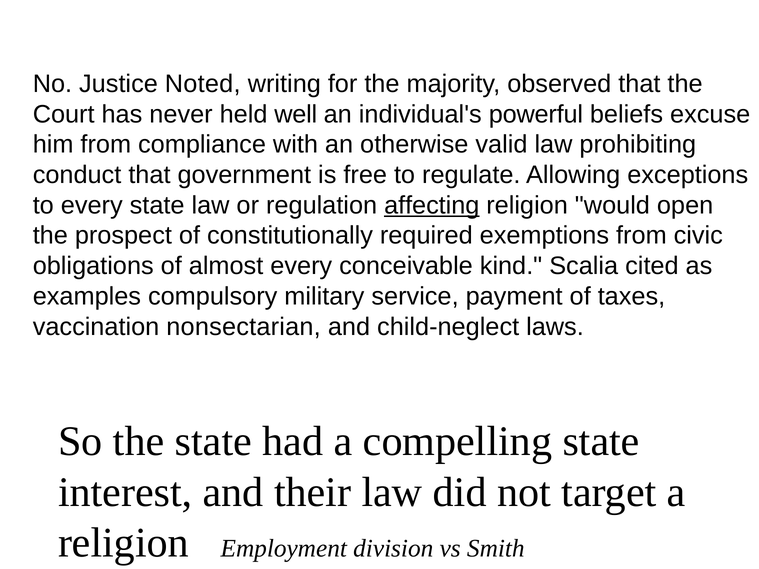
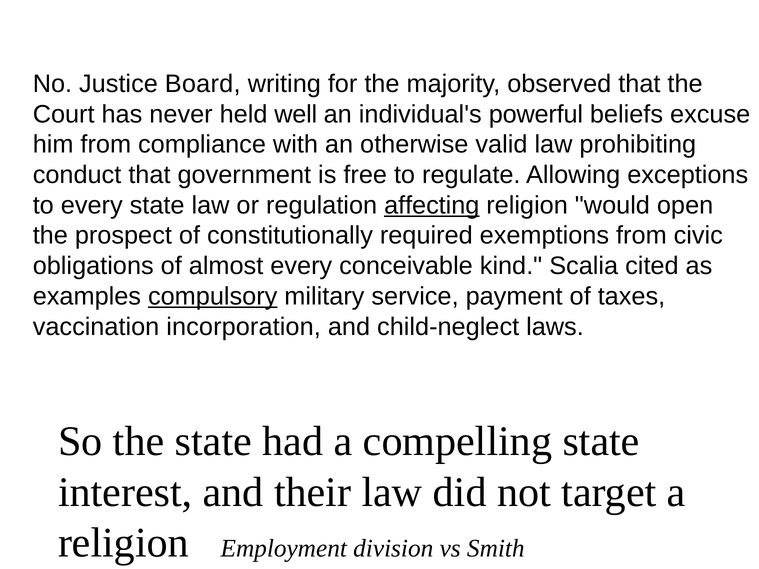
Noted: Noted -> Board
compulsory underline: none -> present
nonsectarian: nonsectarian -> incorporation
